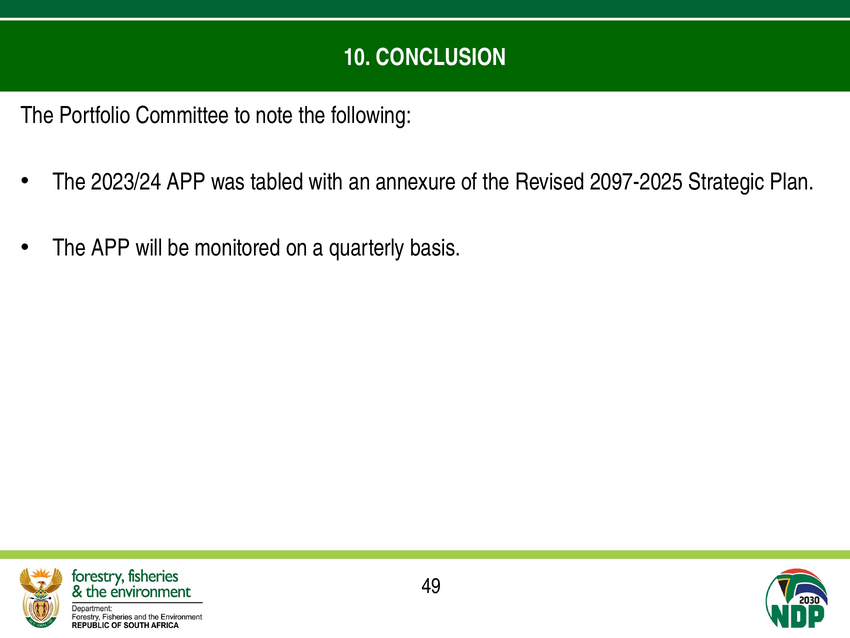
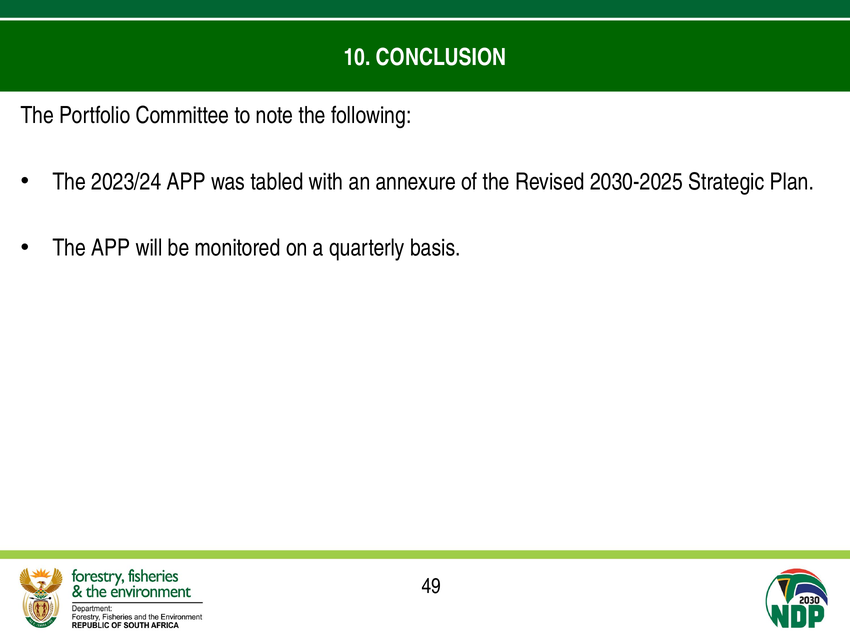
2097-2025: 2097-2025 -> 2030-2025
